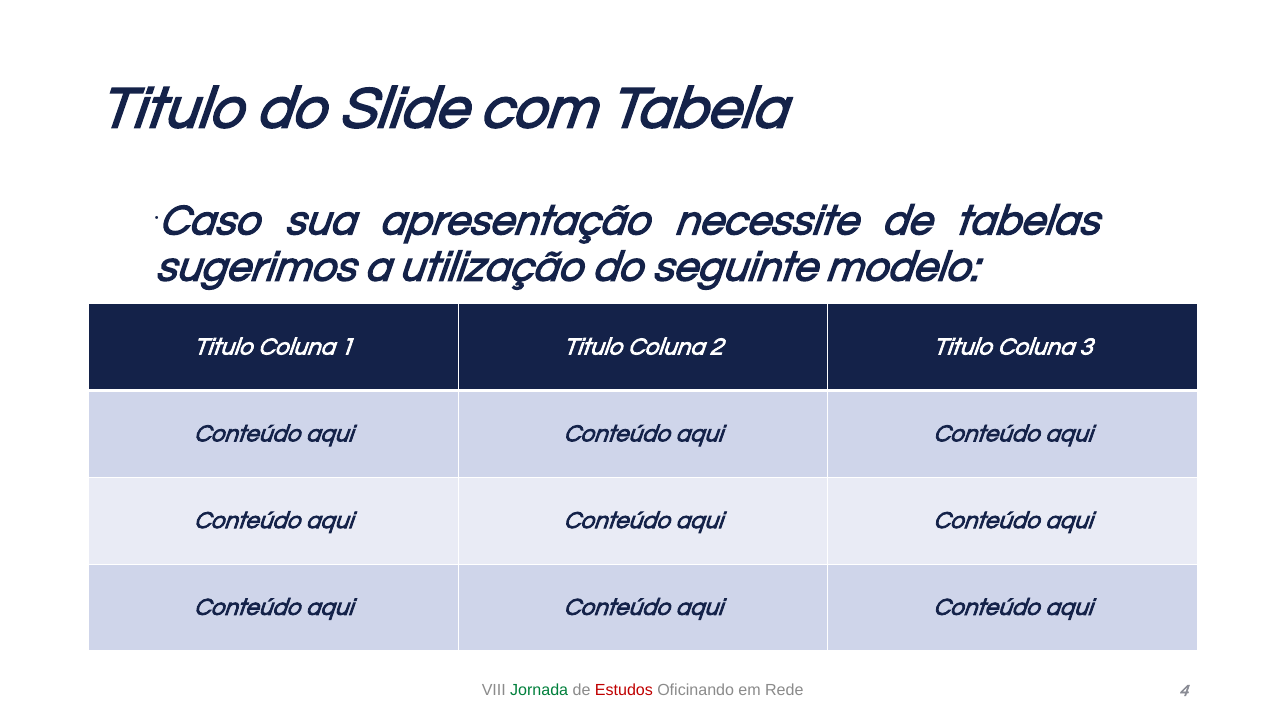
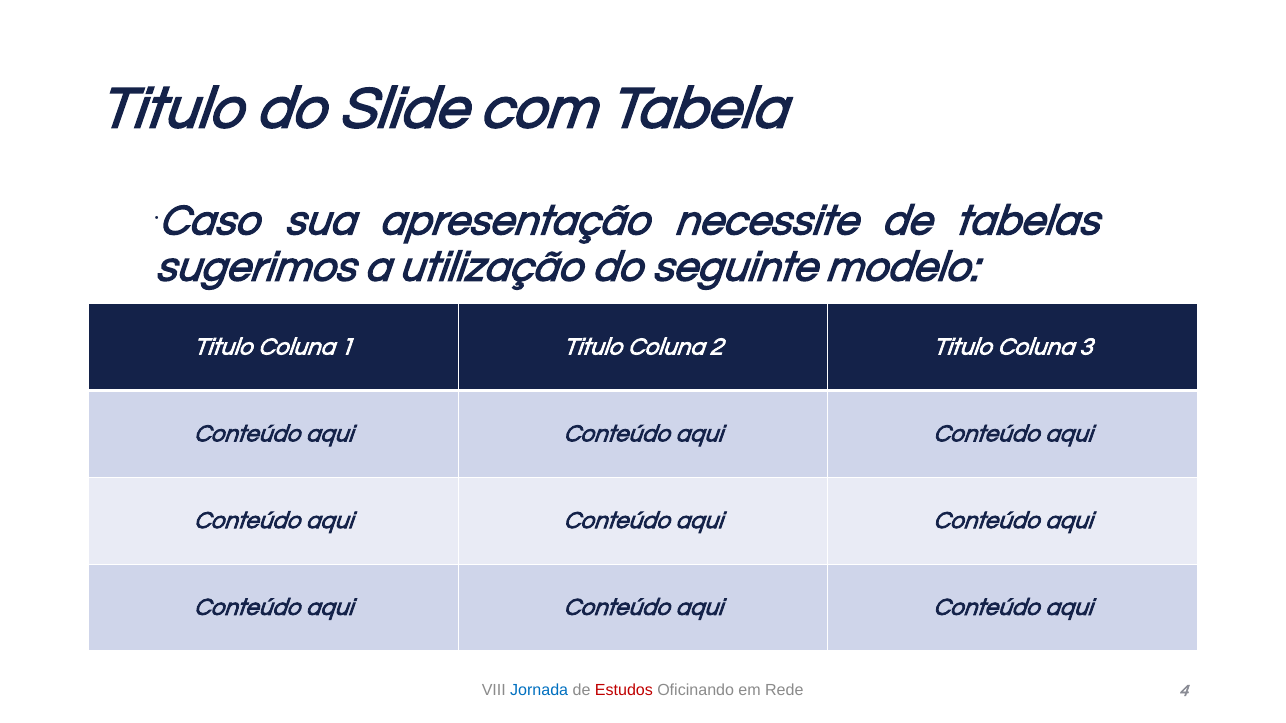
Jornada colour: green -> blue
